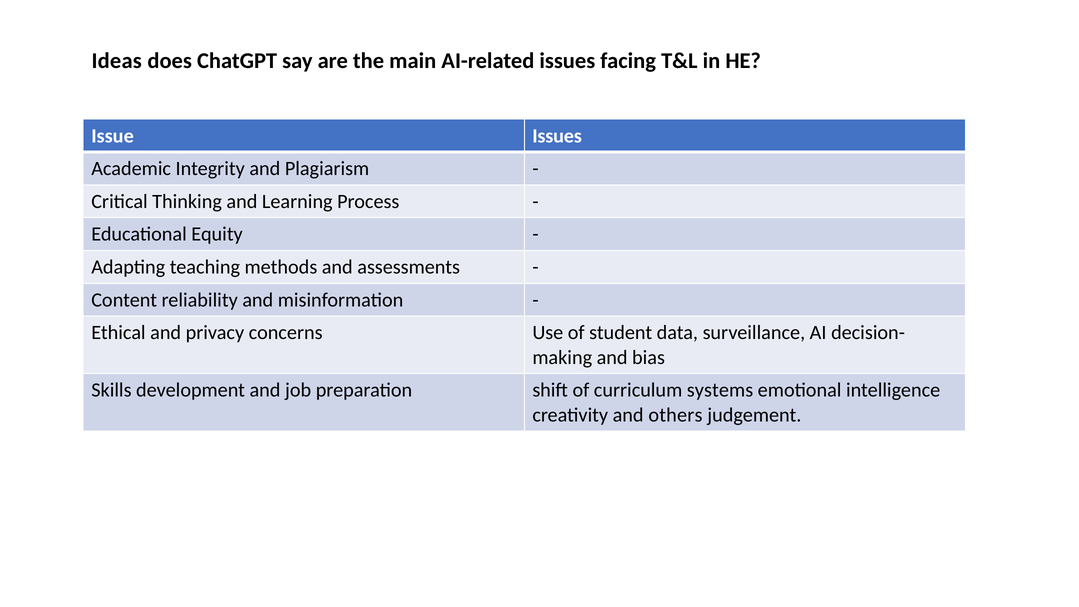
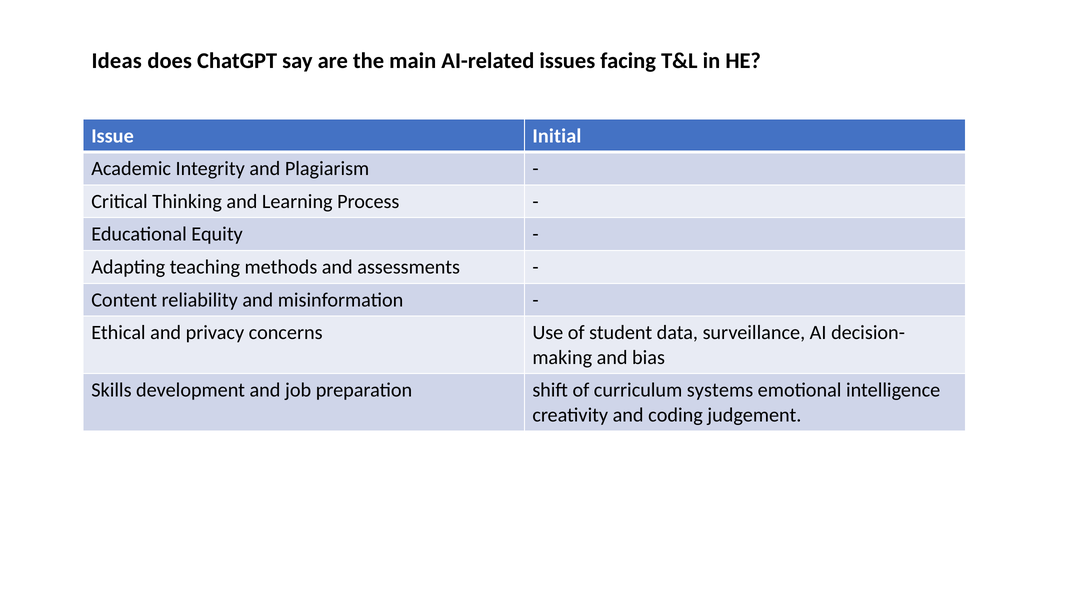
Issue Issues: Issues -> Initial
others: others -> coding
